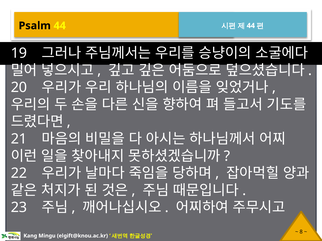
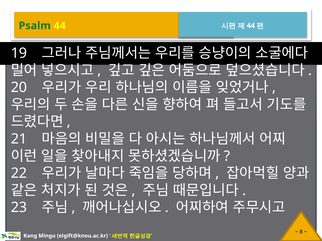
Psalm colour: black -> green
